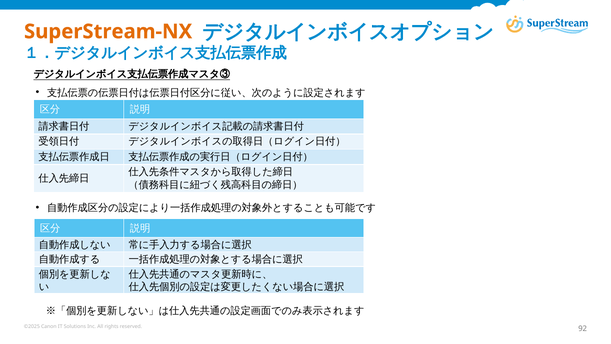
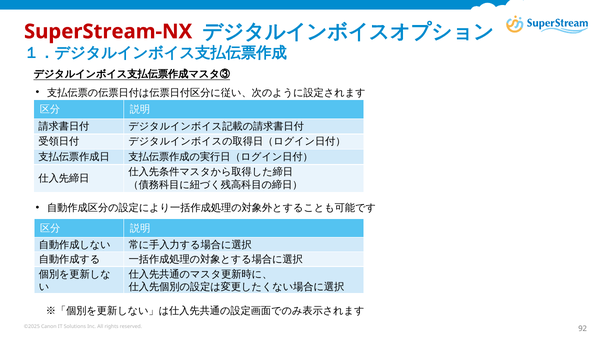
SuperStream-NX colour: orange -> red
